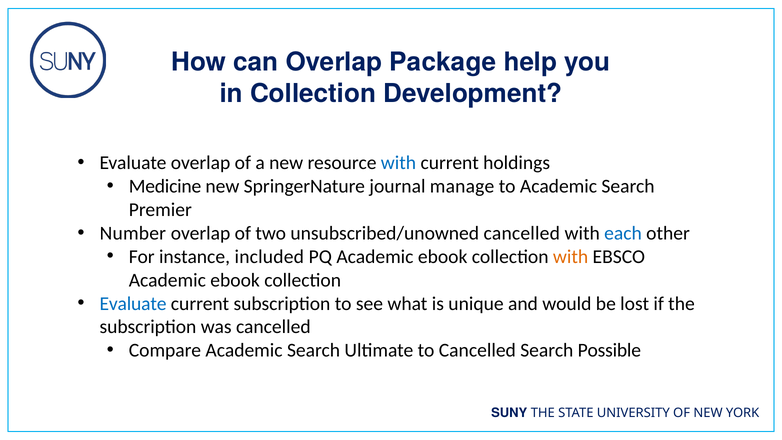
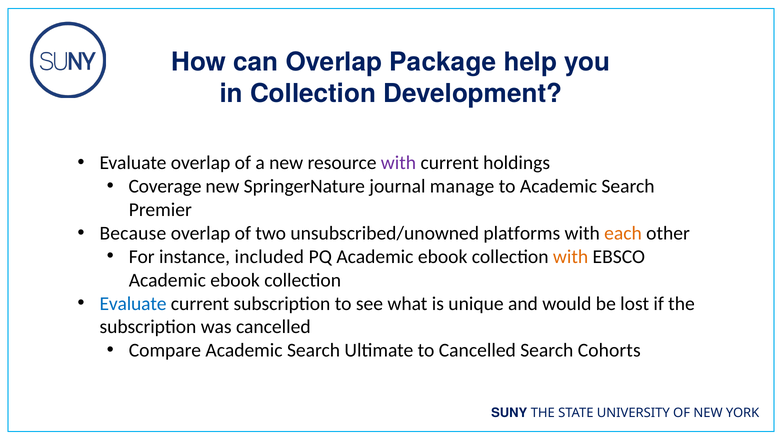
with at (398, 163) colour: blue -> purple
Medicine: Medicine -> Coverage
Number: Number -> Because
unsubscribed/unowned cancelled: cancelled -> platforms
each colour: blue -> orange
Possible: Possible -> Cohorts
